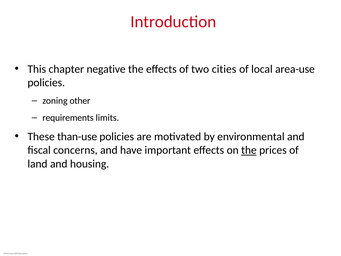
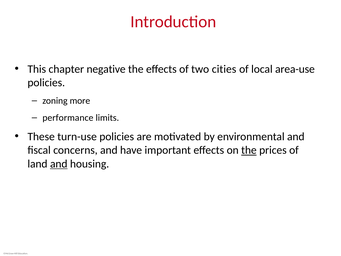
other: other -> more
requirements: requirements -> performance
than-use: than-use -> turn-use
and at (59, 164) underline: none -> present
